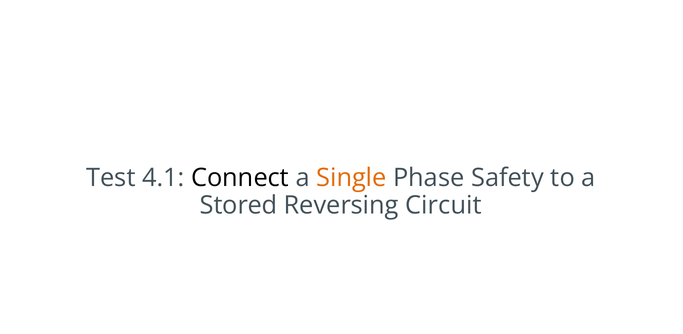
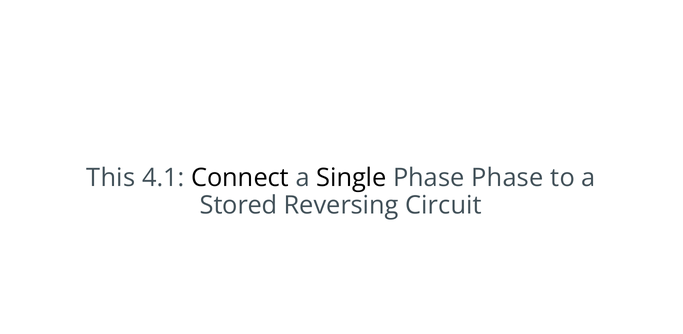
Test: Test -> This
Single colour: orange -> black
Phase Safety: Safety -> Phase
